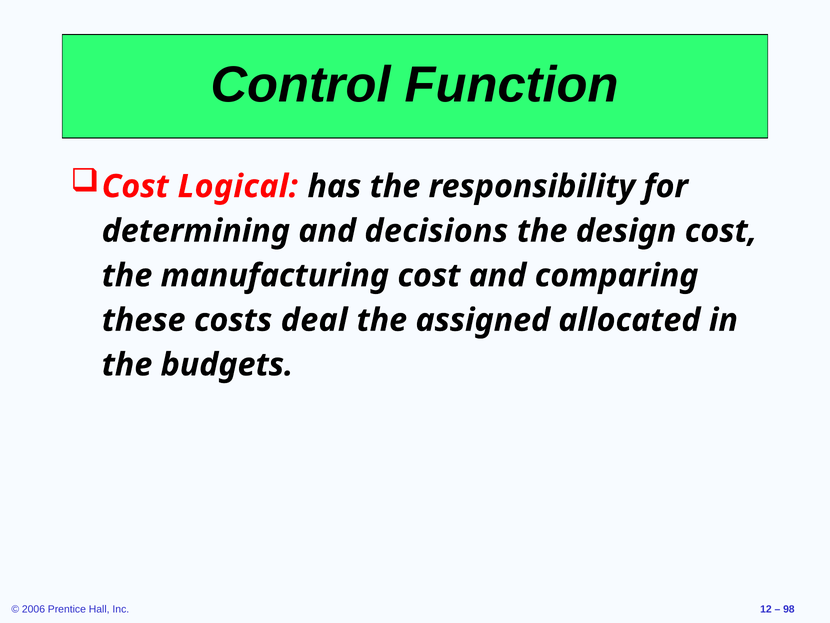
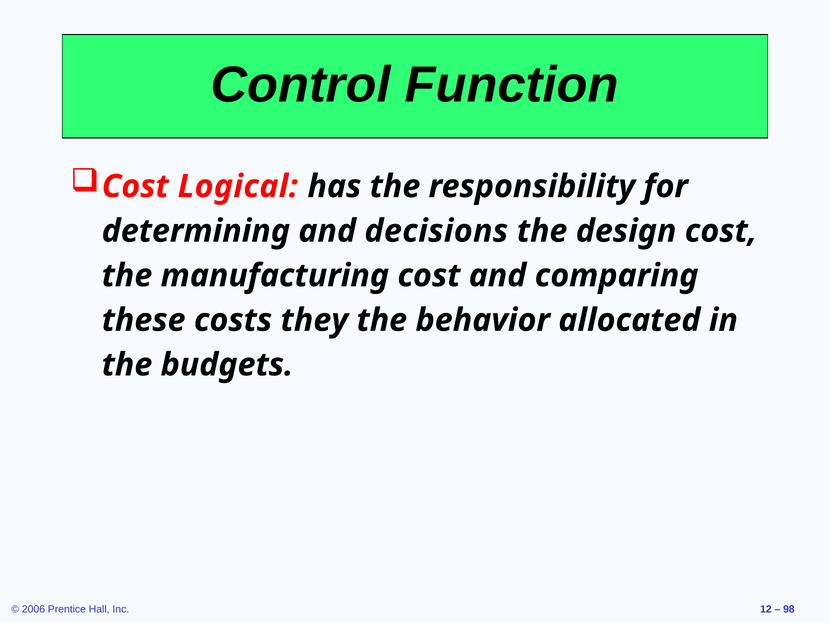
deal: deal -> they
assigned: assigned -> behavior
